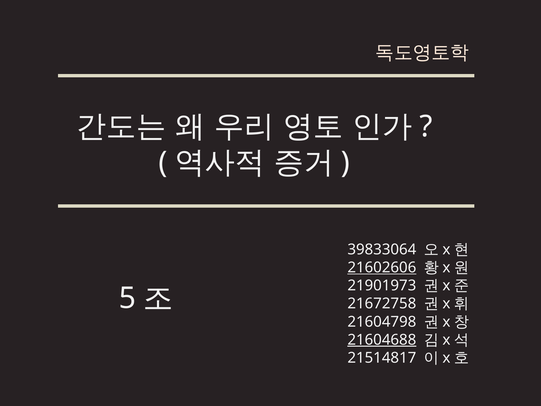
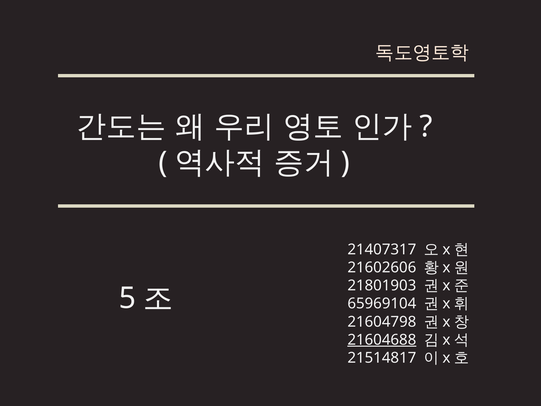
39833064: 39833064 -> 21407317
21602606 underline: present -> none
21901973: 21901973 -> 21801903
21672758: 21672758 -> 65969104
